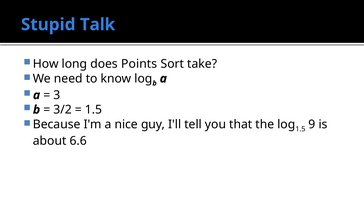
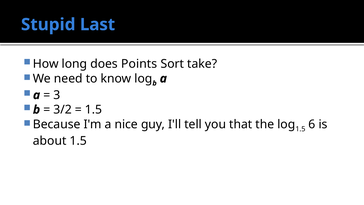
Talk: Talk -> Last
9: 9 -> 6
about 6.6: 6.6 -> 1.5
